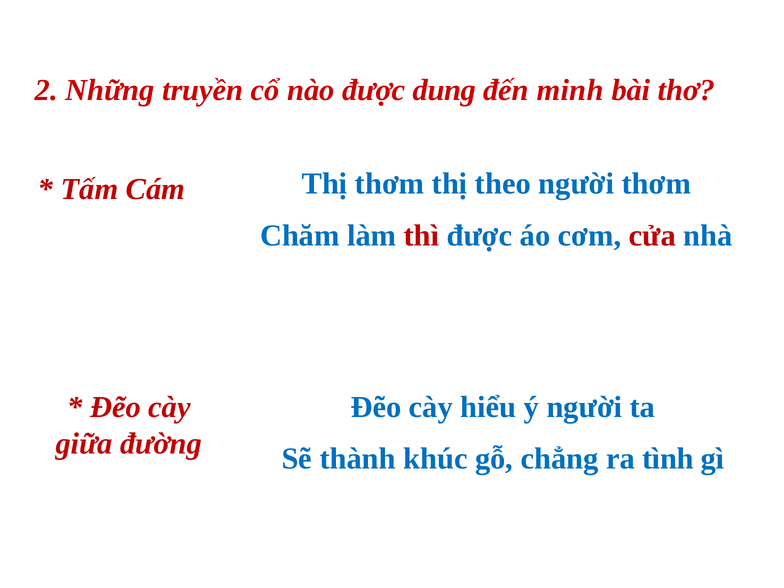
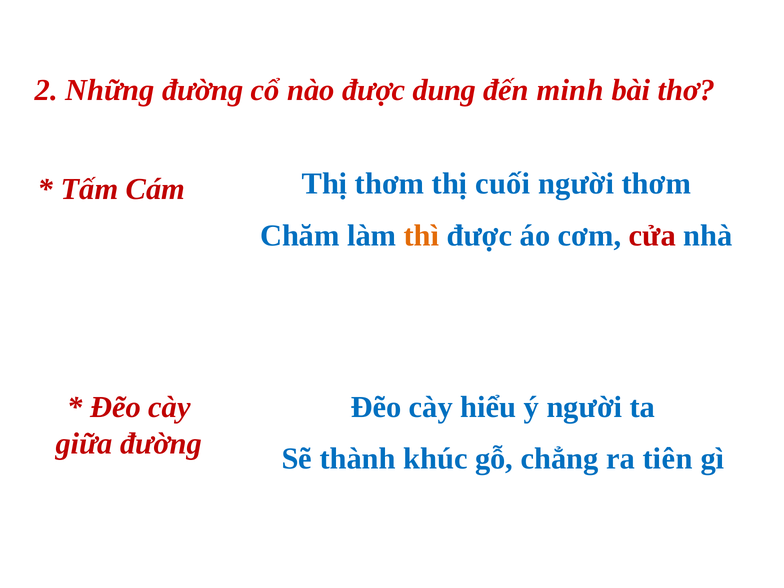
Những truyền: truyền -> đường
theo: theo -> cuối
thì colour: red -> orange
tình: tình -> tiên
